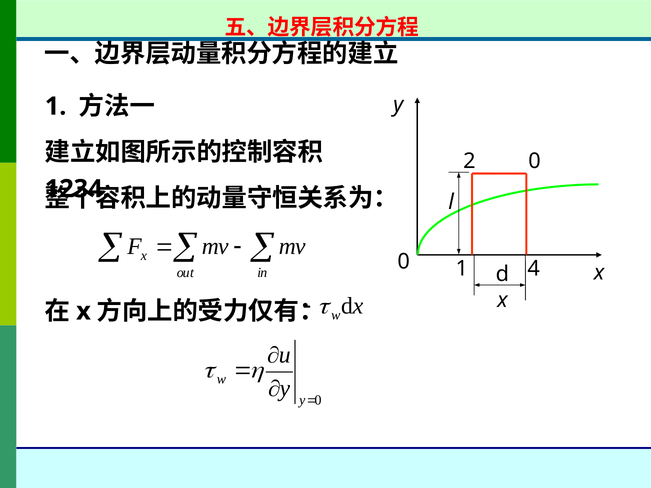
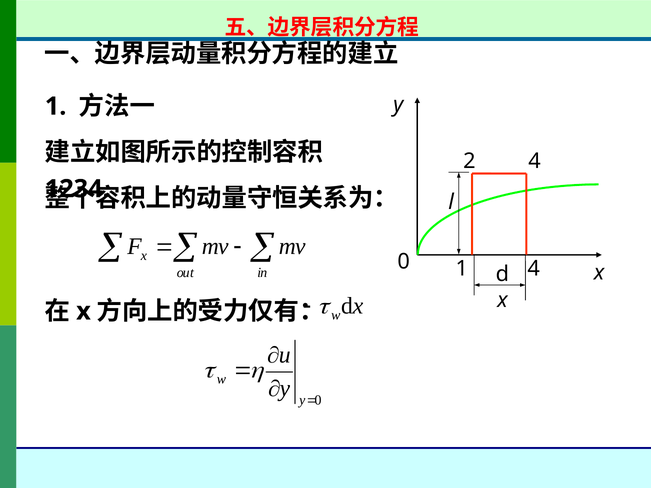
2 0: 0 -> 4
